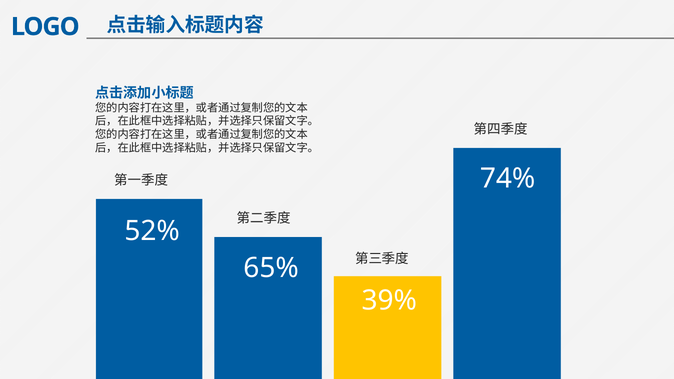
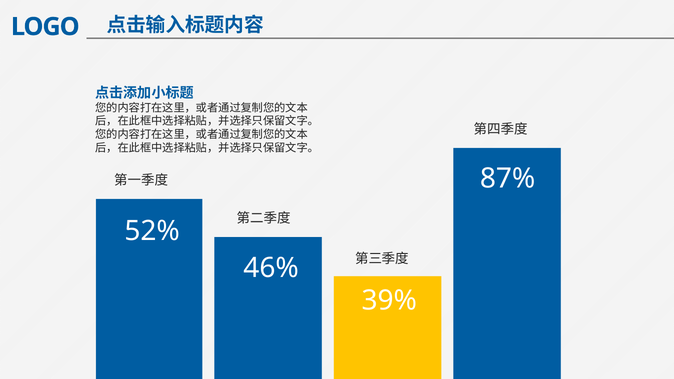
74%: 74% -> 87%
65%: 65% -> 46%
